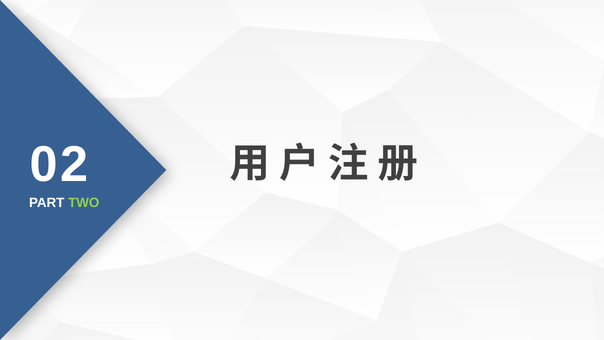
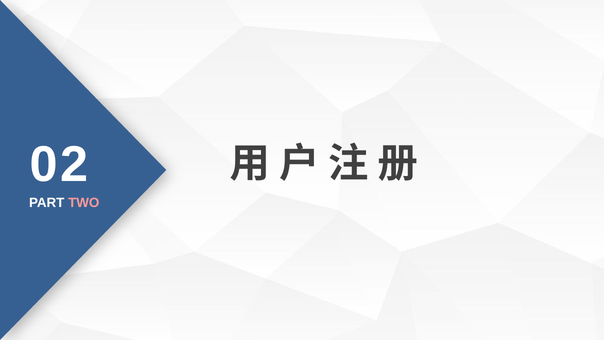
TWO colour: light green -> pink
